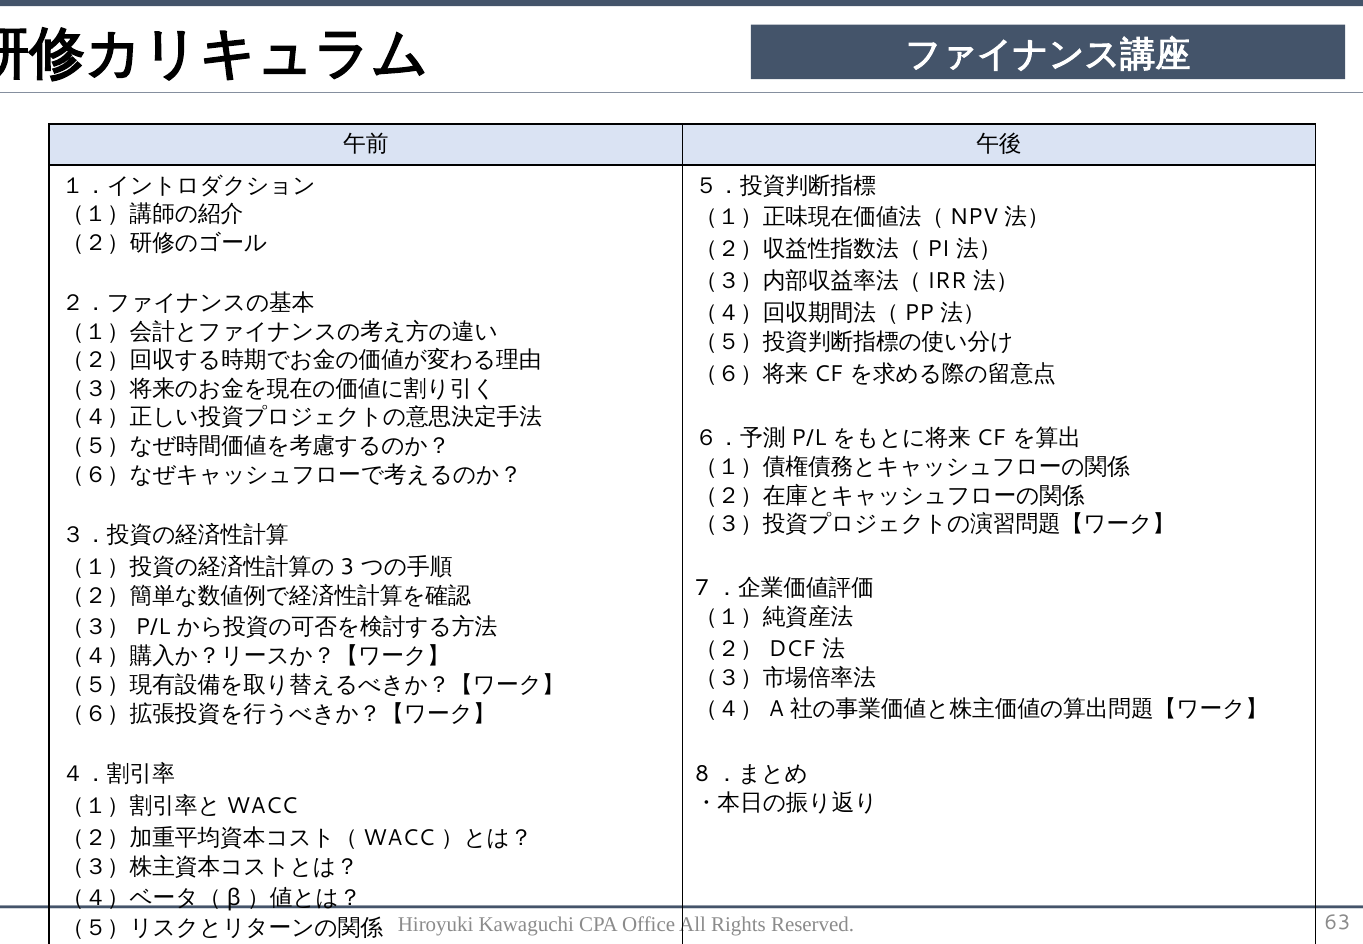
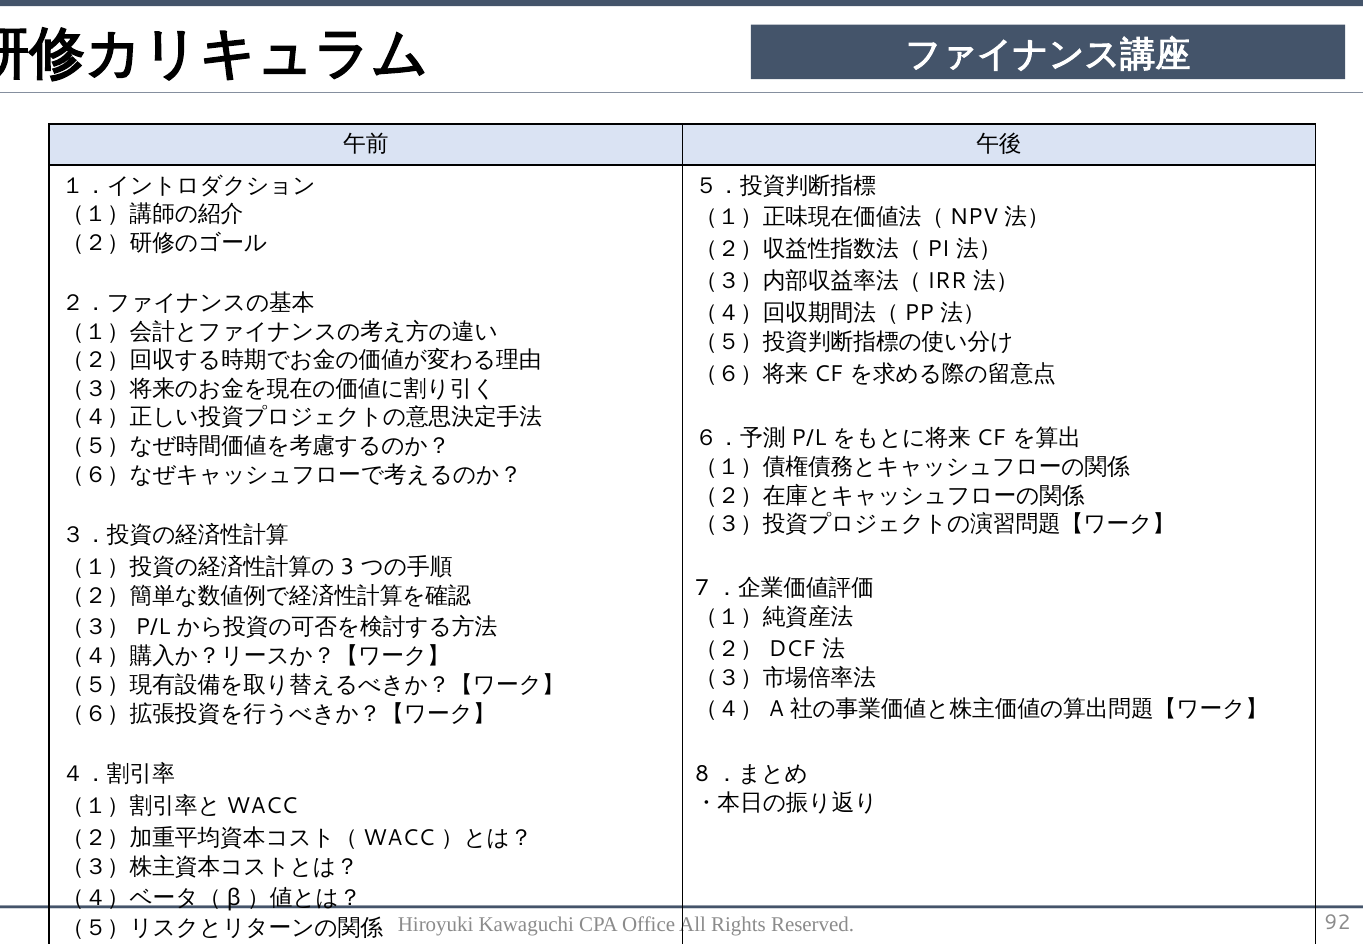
63: 63 -> 92
